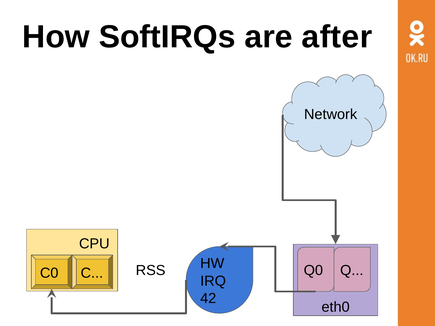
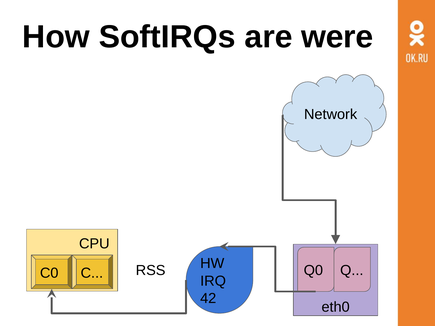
after: after -> were
